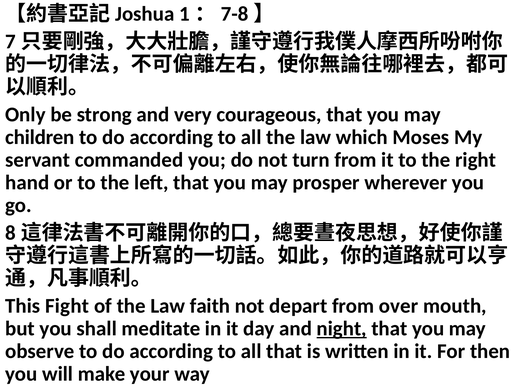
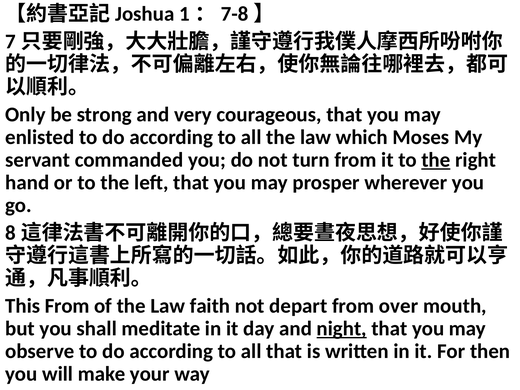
children: children -> enlisted
the at (436, 160) underline: none -> present
This Fight: Fight -> From
